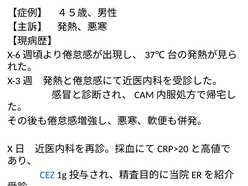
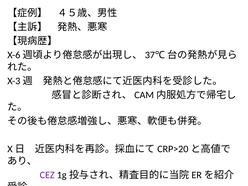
CEZ colour: blue -> purple
